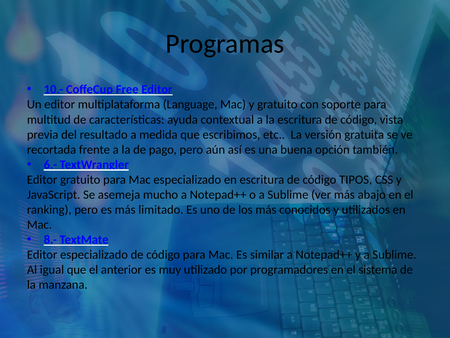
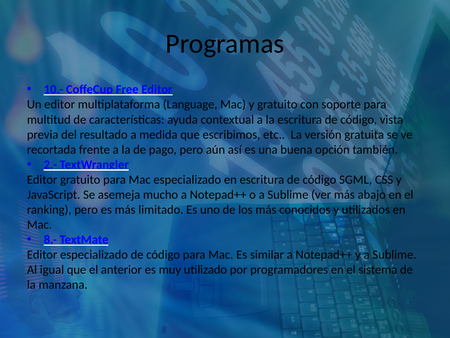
6.-: 6.- -> 2.-
TIPOS: TIPOS -> SGML
